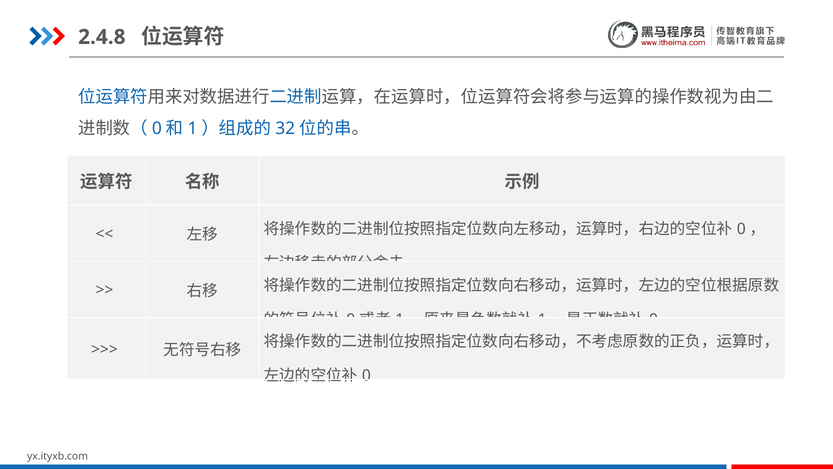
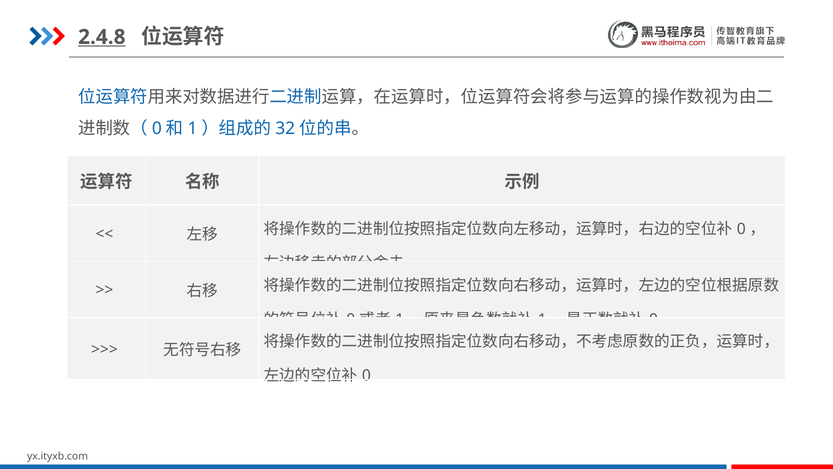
2.4.8 underline: none -> present
